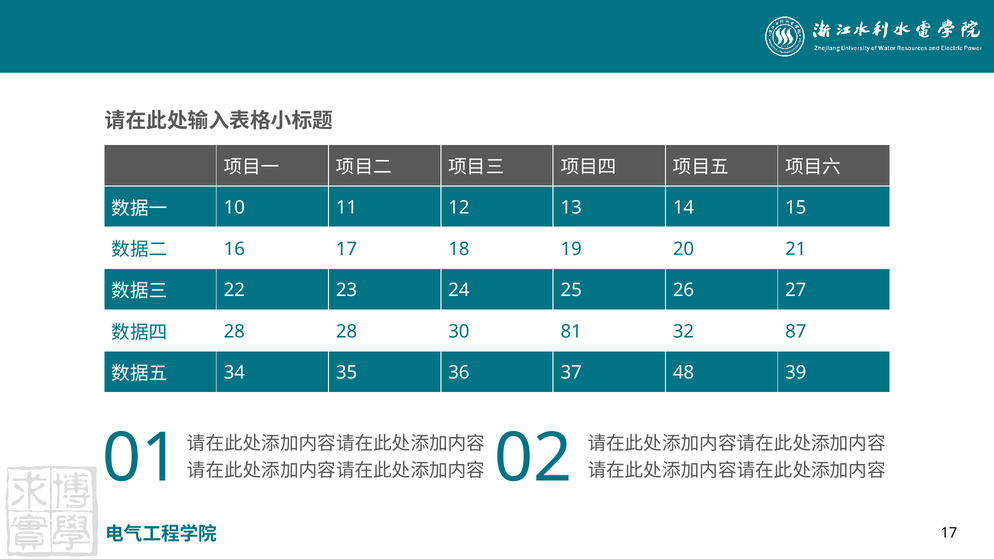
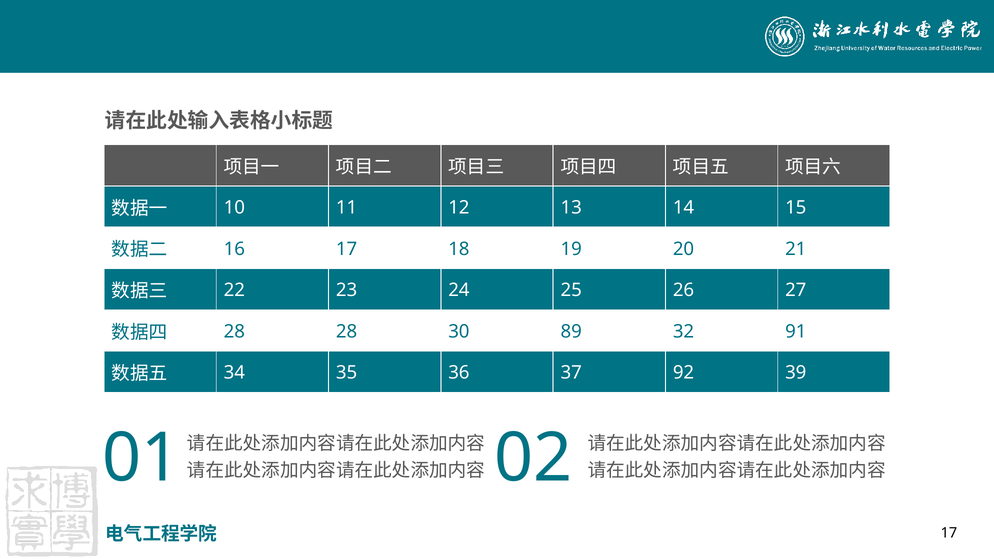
81: 81 -> 89
87: 87 -> 91
48: 48 -> 92
